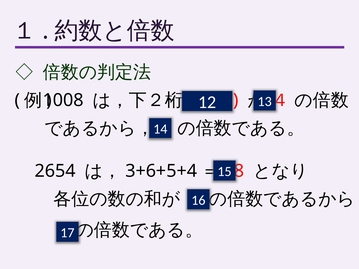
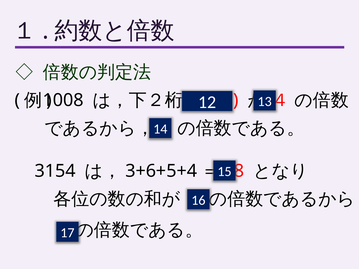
2654: 2654 -> 3154
